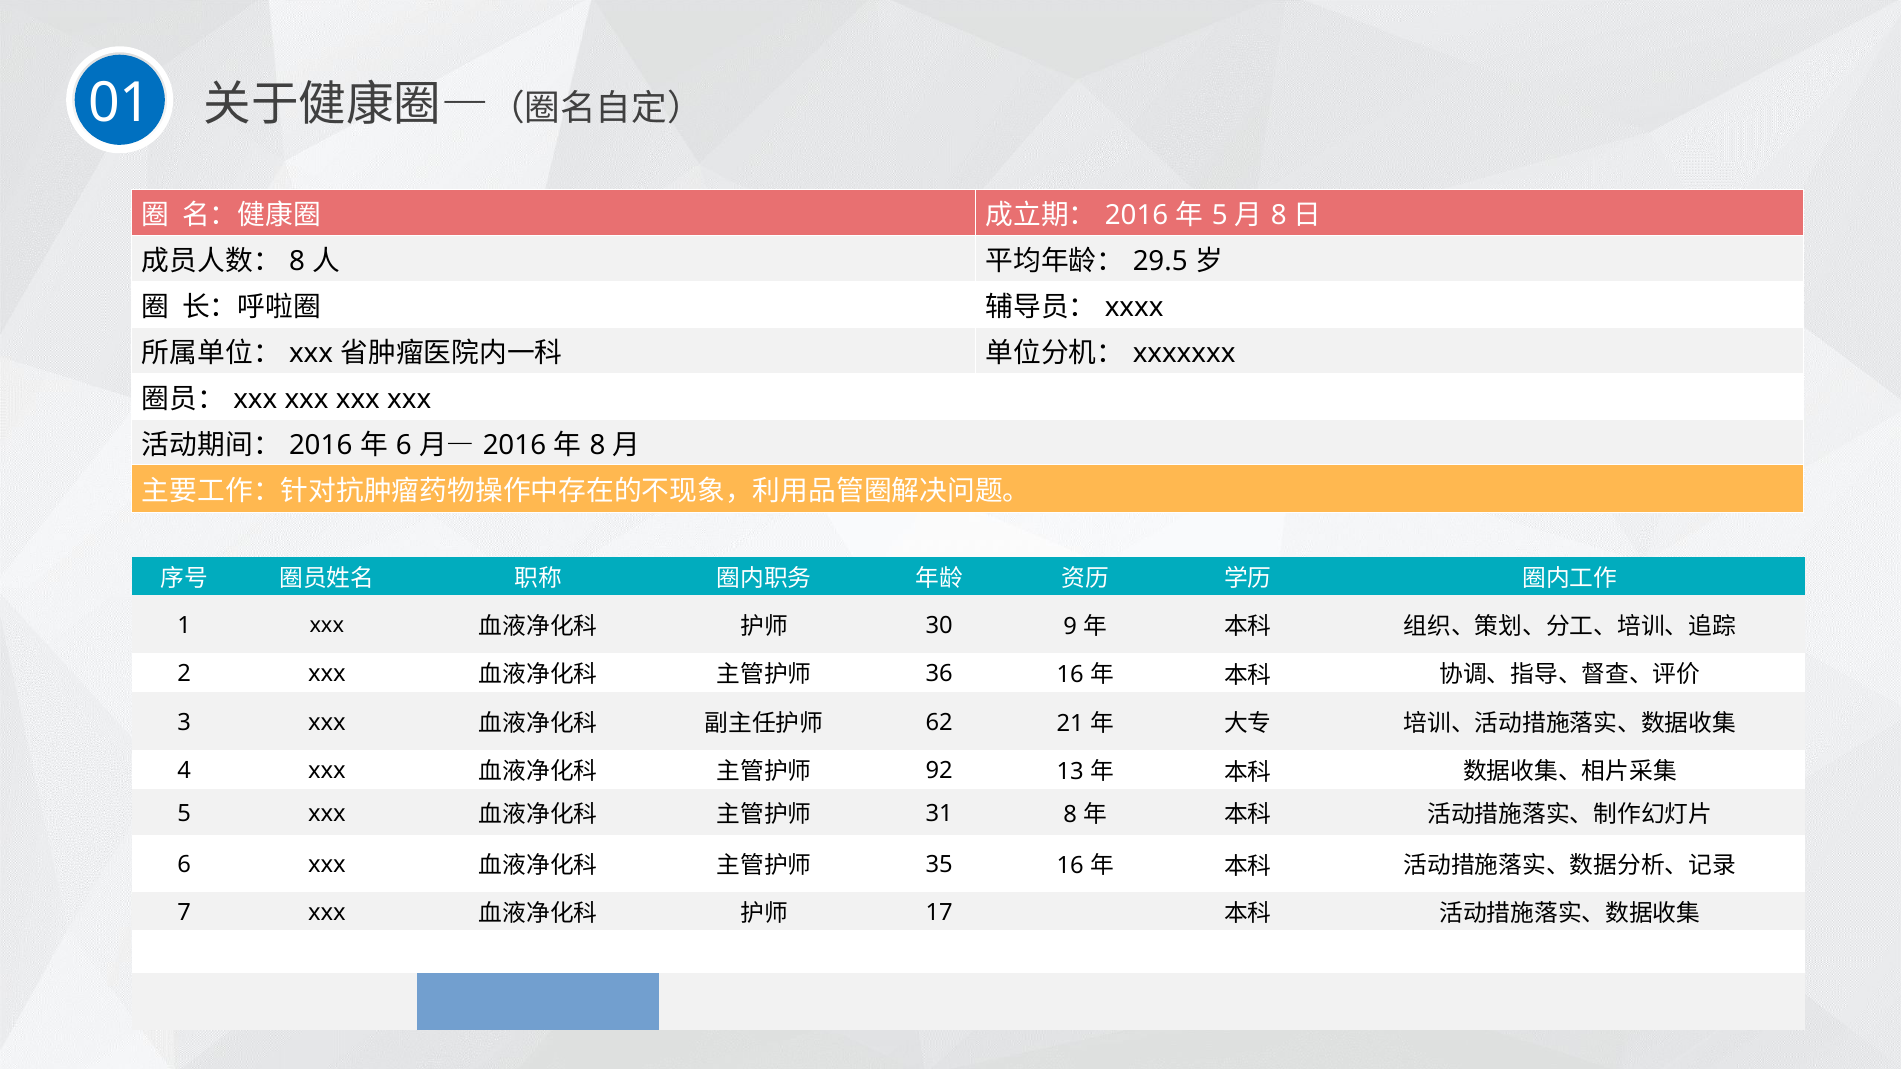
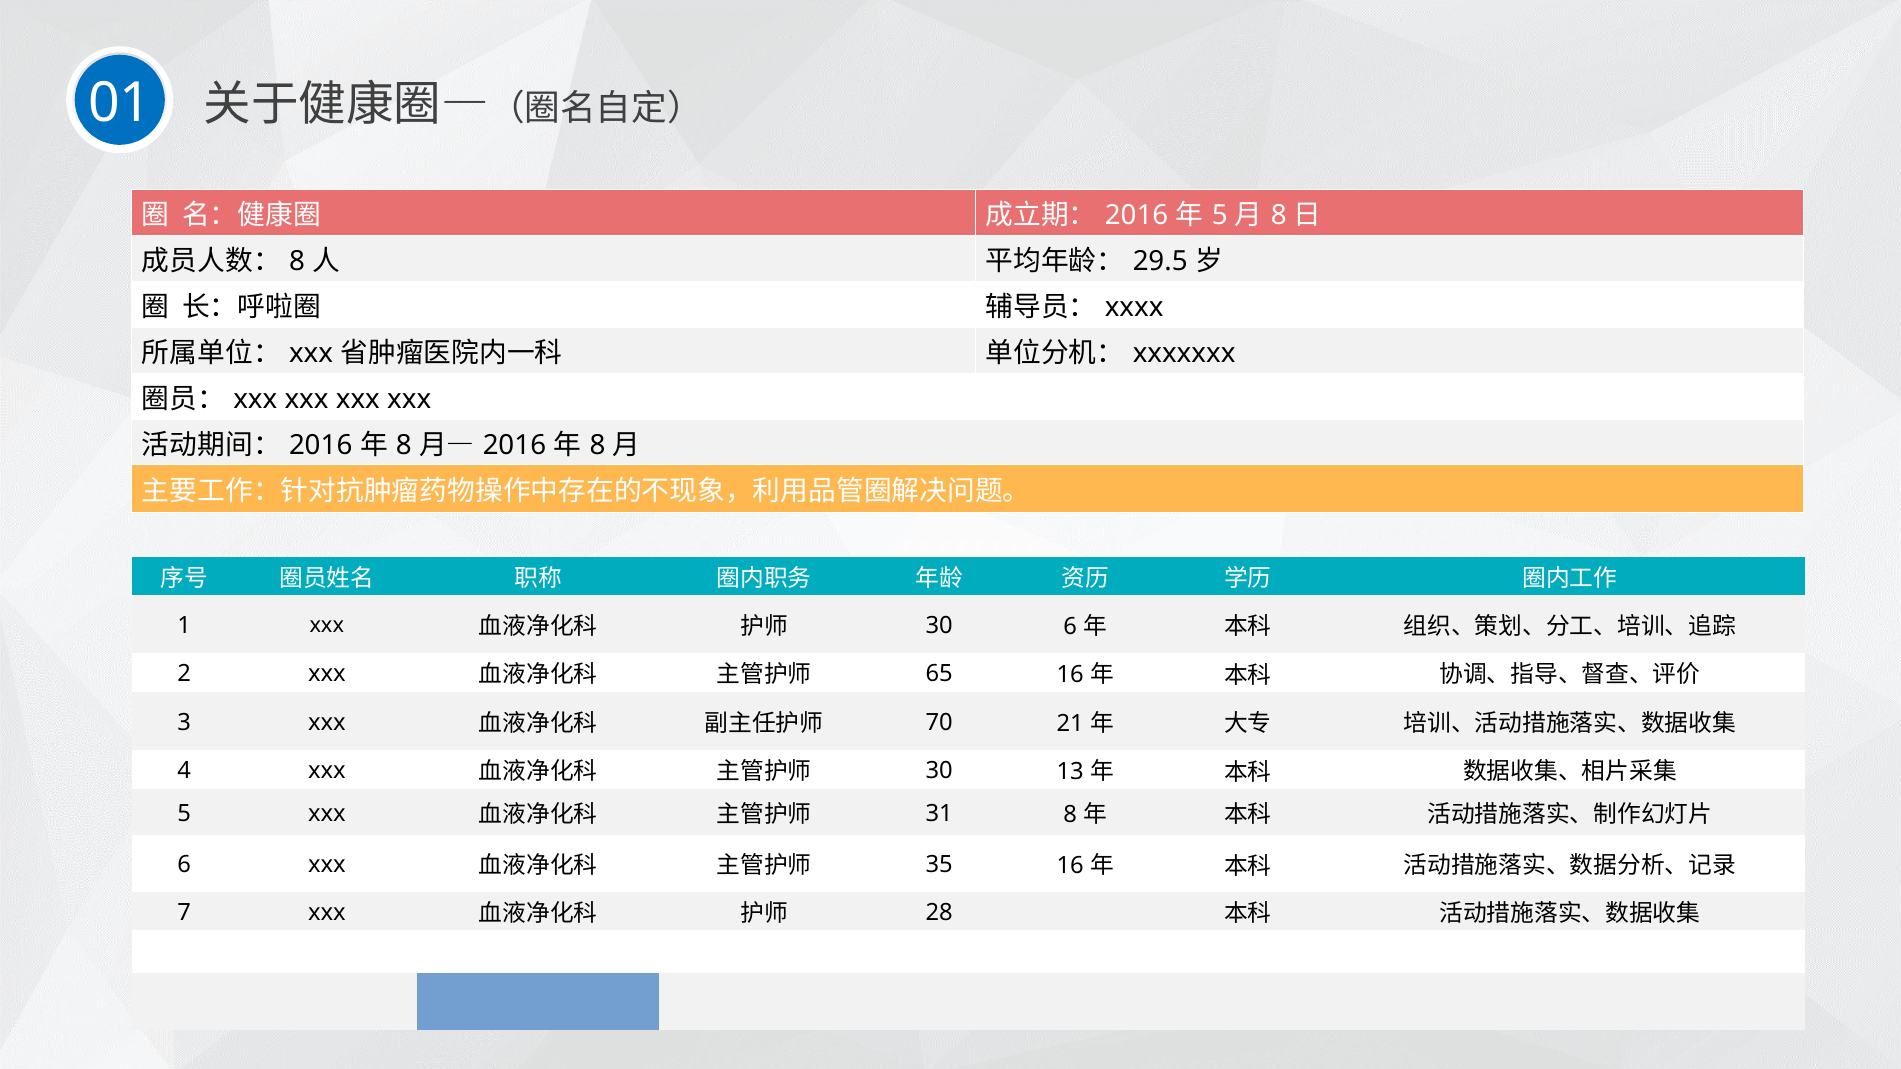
6 at (404, 445): 6 -> 8
30 9: 9 -> 6
36: 36 -> 65
62: 62 -> 70
92 at (939, 771): 92 -> 30
17: 17 -> 28
